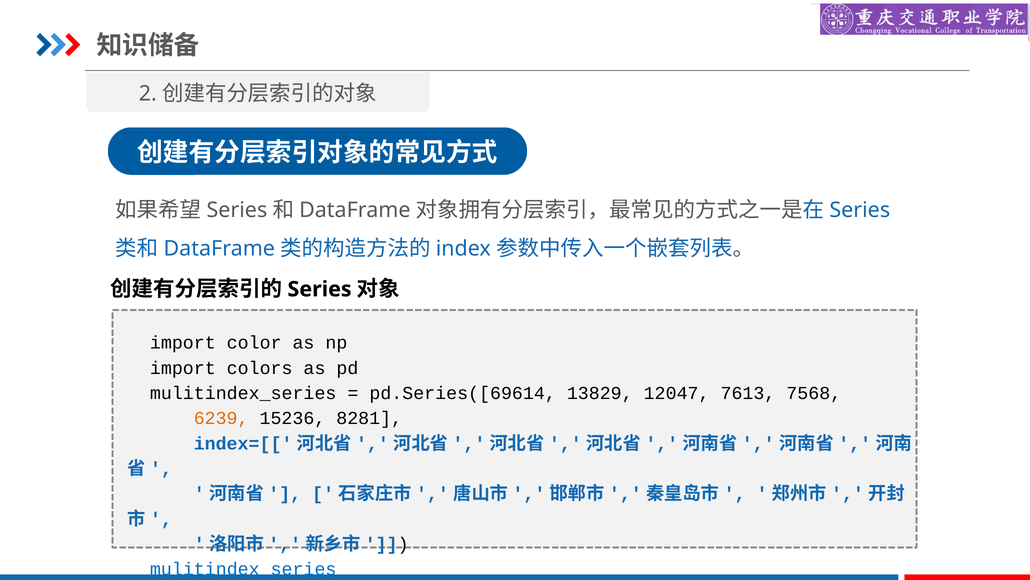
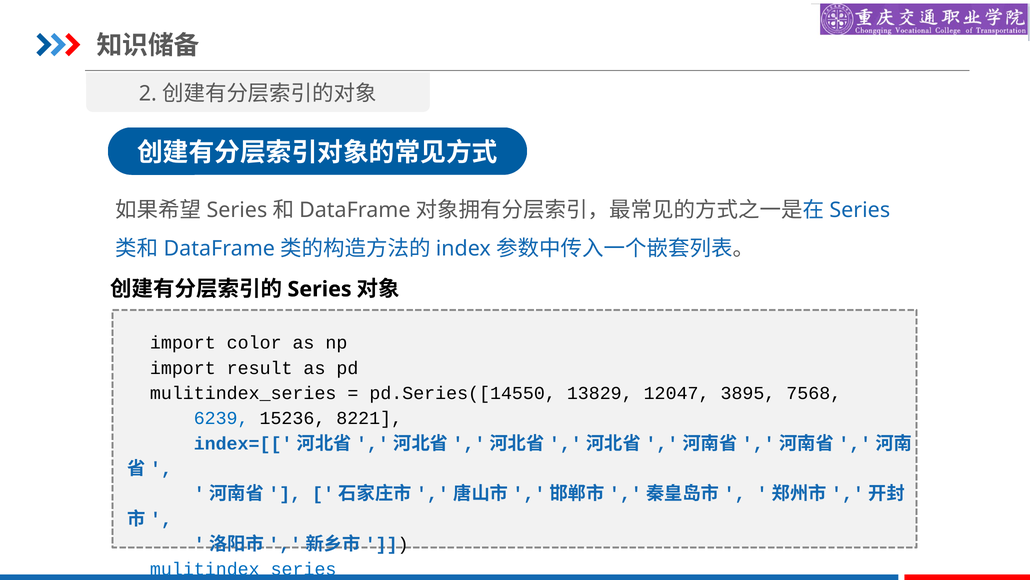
colors: colors -> result
pd.Series([69614: pd.Series([69614 -> pd.Series([14550
7613: 7613 -> 3895
6239 colour: orange -> blue
8281: 8281 -> 8221
